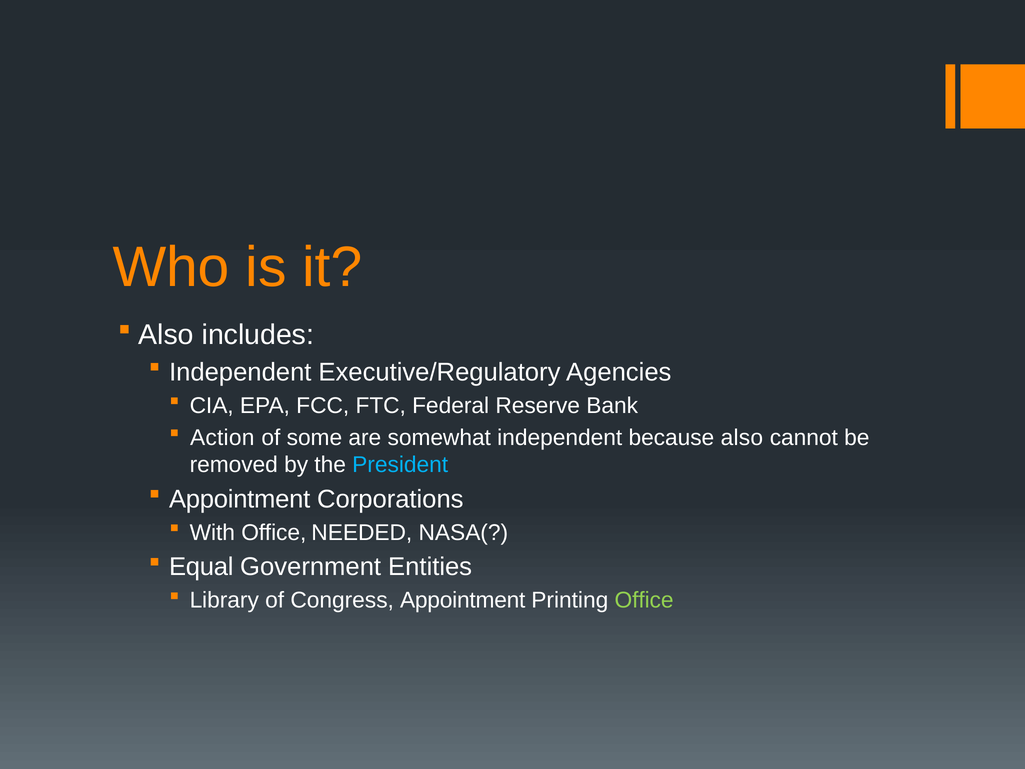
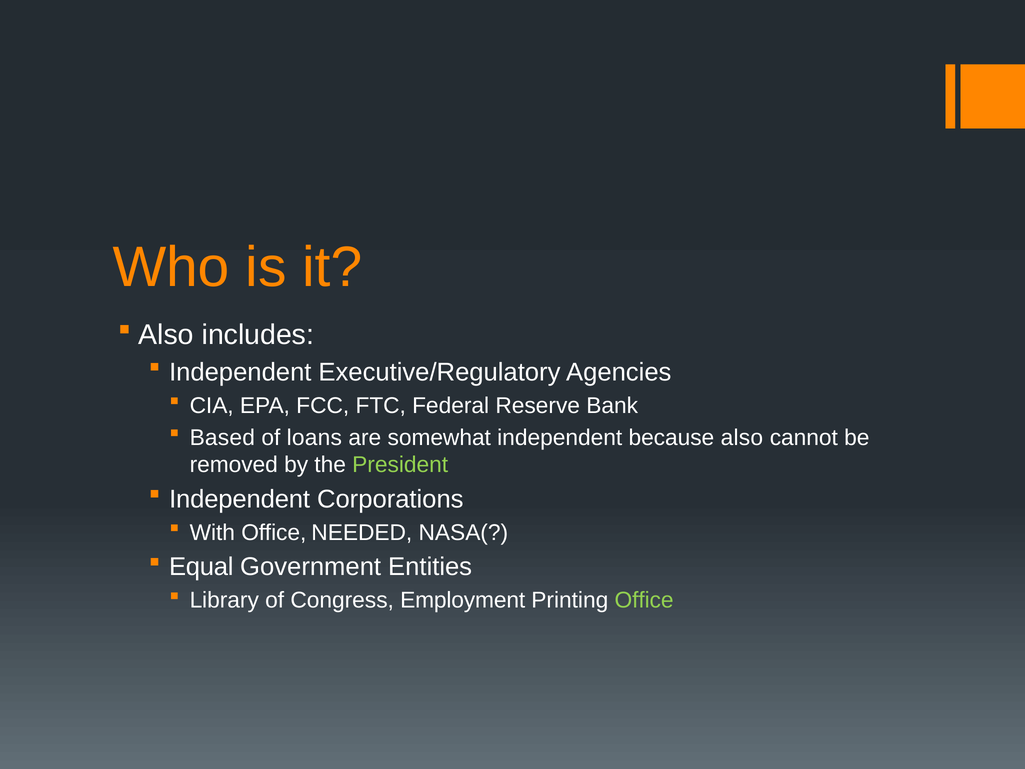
Action: Action -> Based
some: some -> loans
President colour: light blue -> light green
Appointment at (240, 499): Appointment -> Independent
Congress Appointment: Appointment -> Employment
